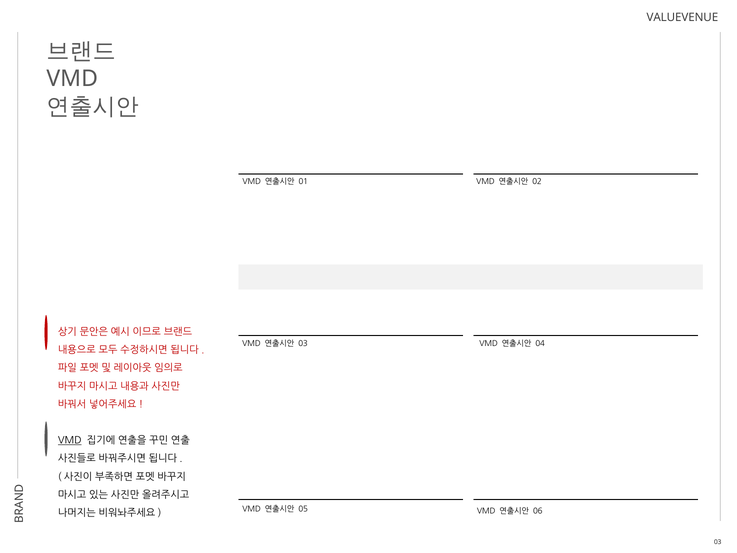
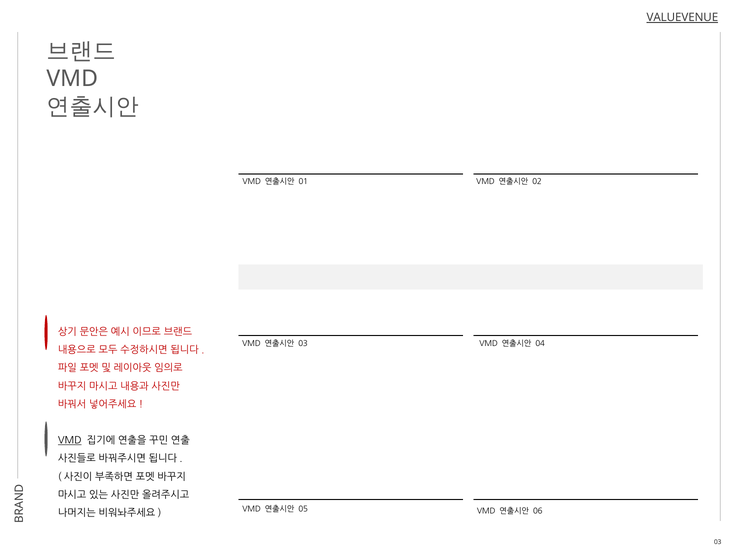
VALUEVENUE underline: none -> present
